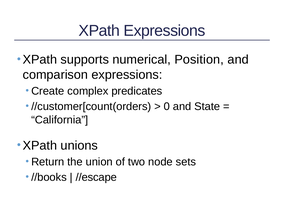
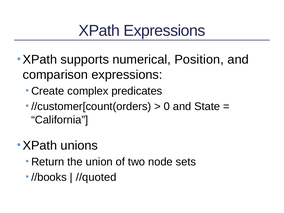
//escape: //escape -> //quoted
